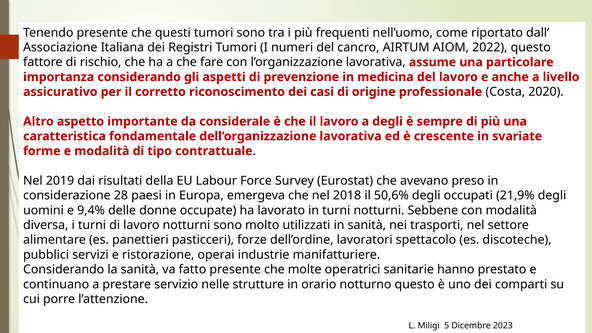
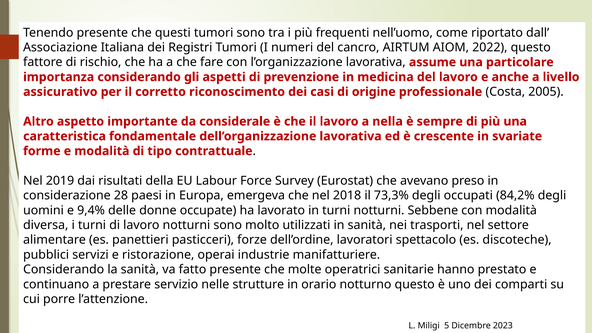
2020: 2020 -> 2005
a degli: degli -> nella
50,6%: 50,6% -> 73,3%
21,9%: 21,9% -> 84,2%
